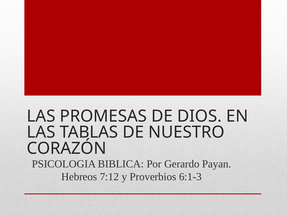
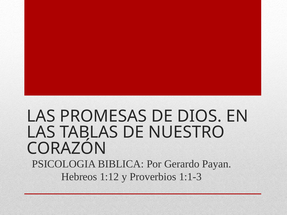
7:12: 7:12 -> 1:12
6:1-3: 6:1-3 -> 1:1-3
